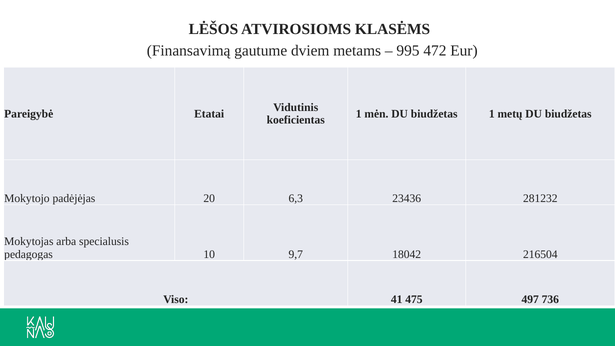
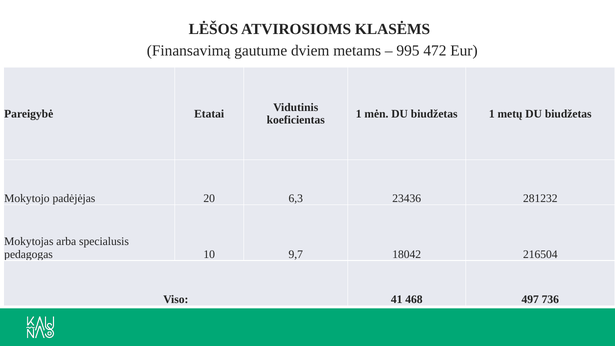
475: 475 -> 468
